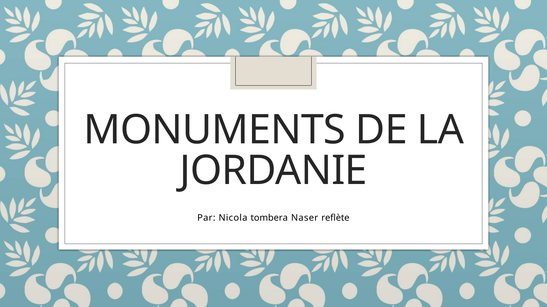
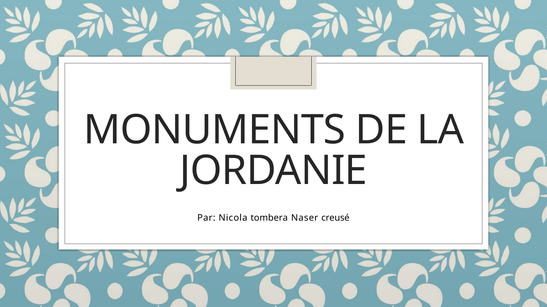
reflète: reflète -> creusé
